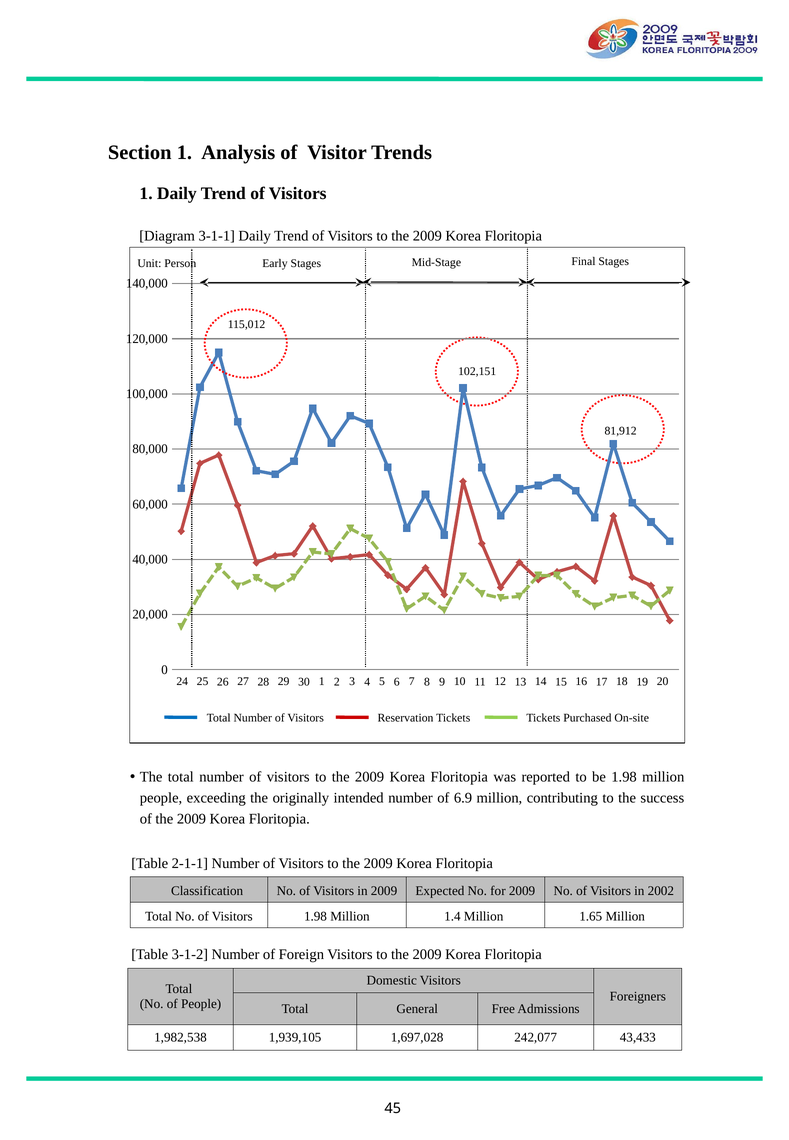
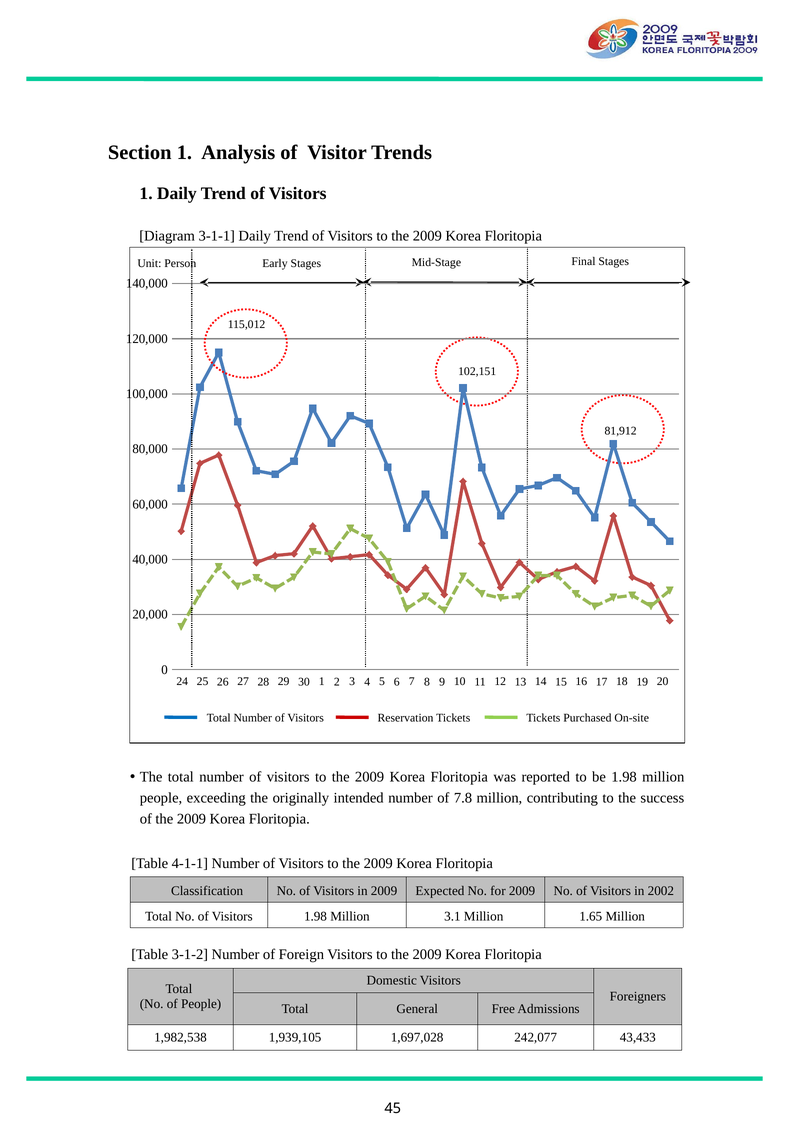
6.9: 6.9 -> 7.8
2-1-1: 2-1-1 -> 4-1-1
1.4: 1.4 -> 3.1
